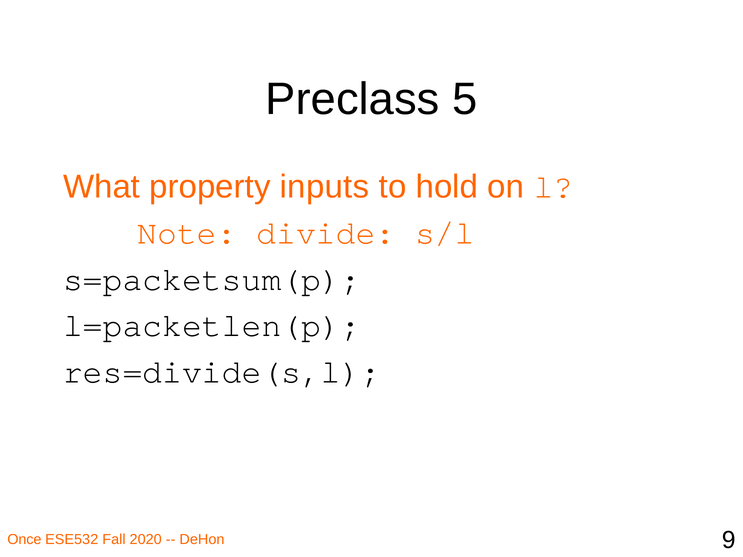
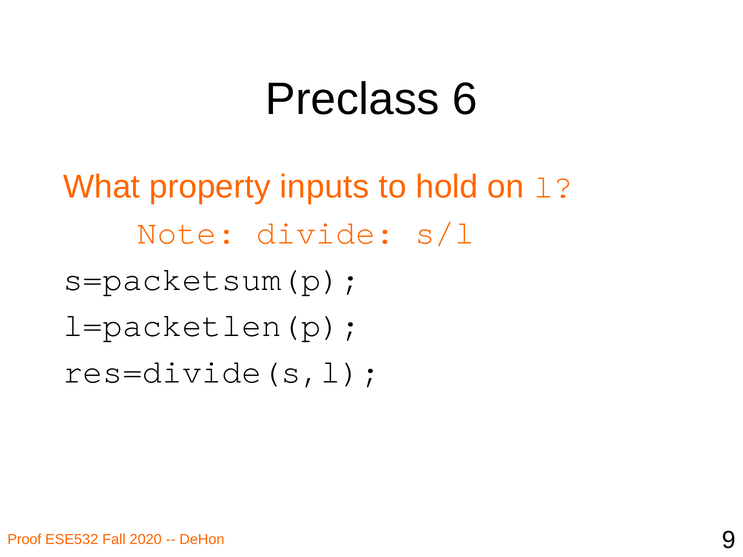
5: 5 -> 6
Once: Once -> Proof
